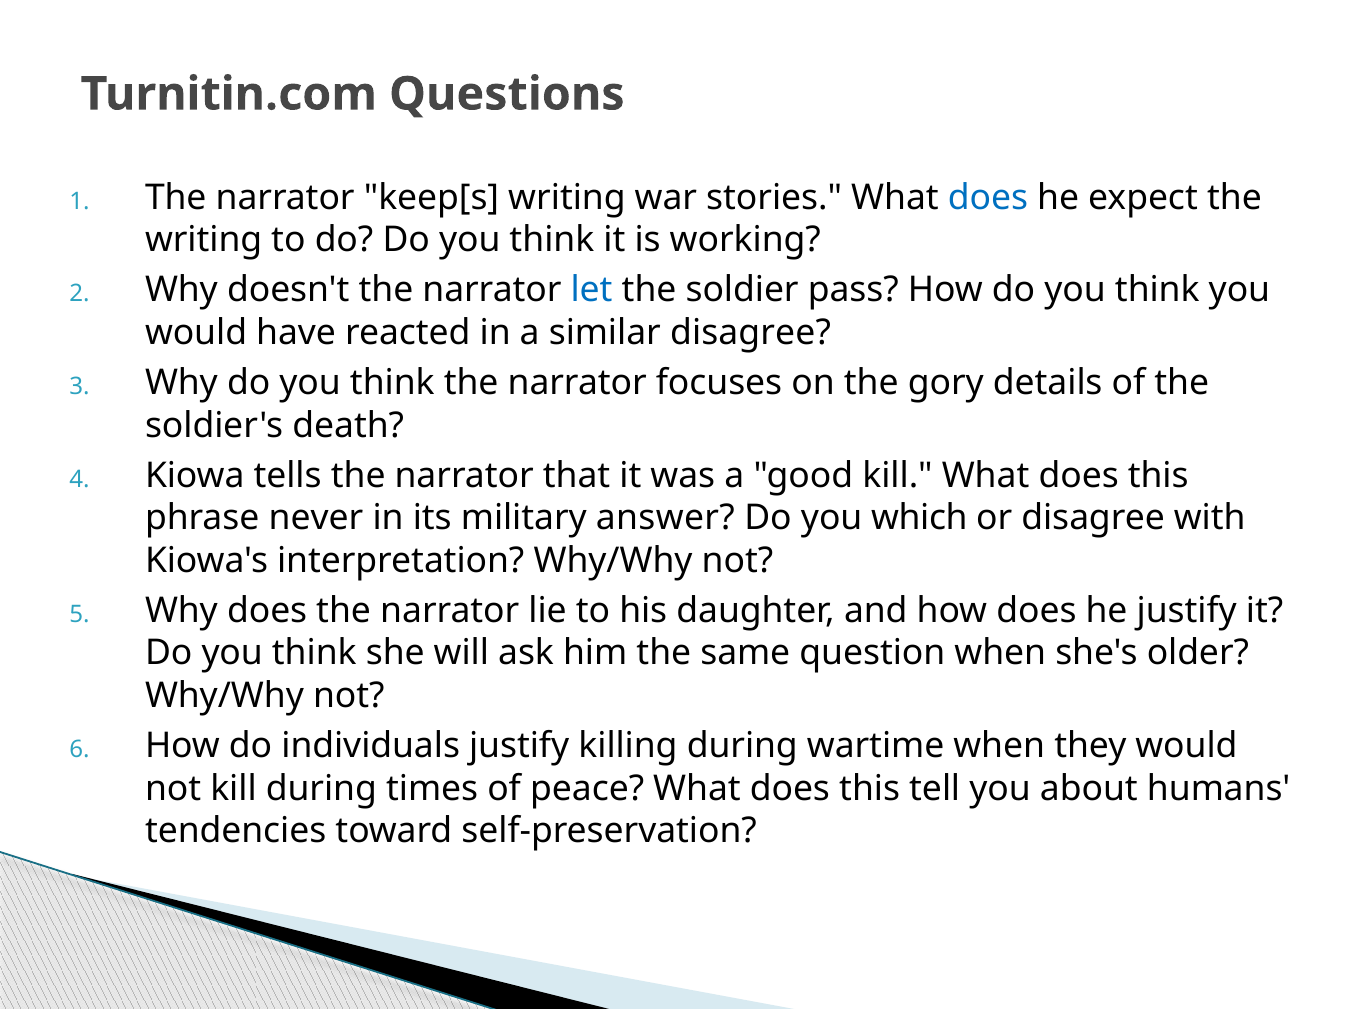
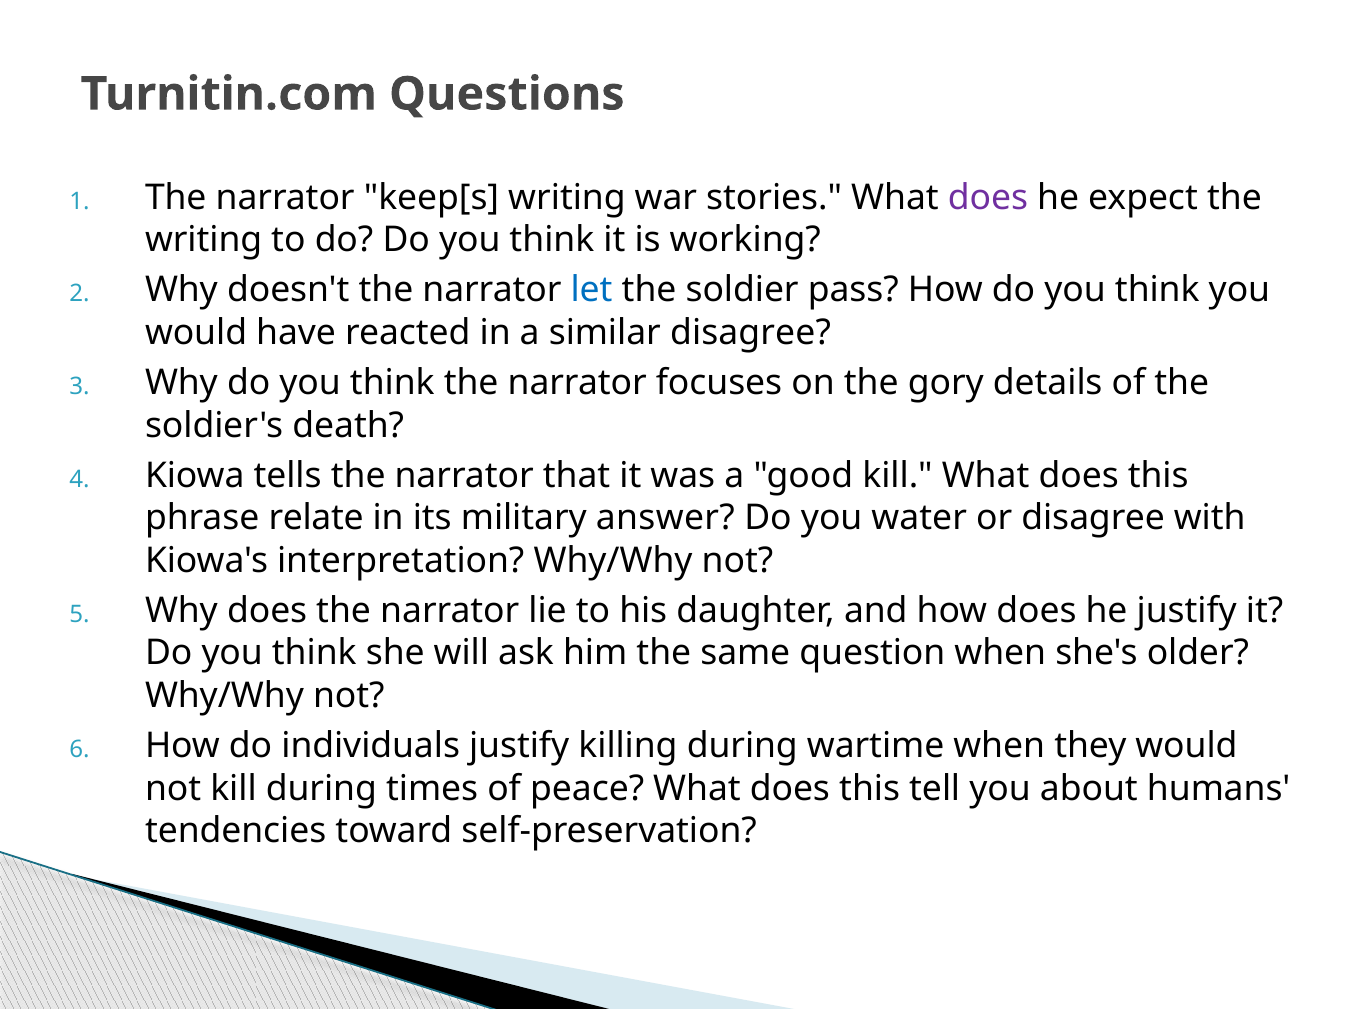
does at (988, 198) colour: blue -> purple
never: never -> relate
which: which -> water
